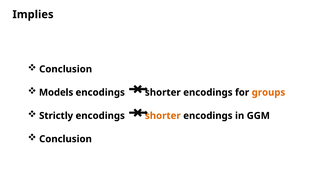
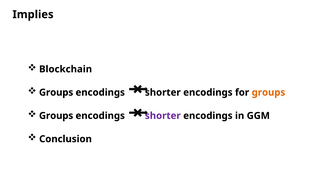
Conclusion at (66, 69): Conclusion -> Blockchain
Models at (56, 92): Models -> Groups
Strictly at (56, 116): Strictly -> Groups
shorter at (163, 116) colour: orange -> purple
